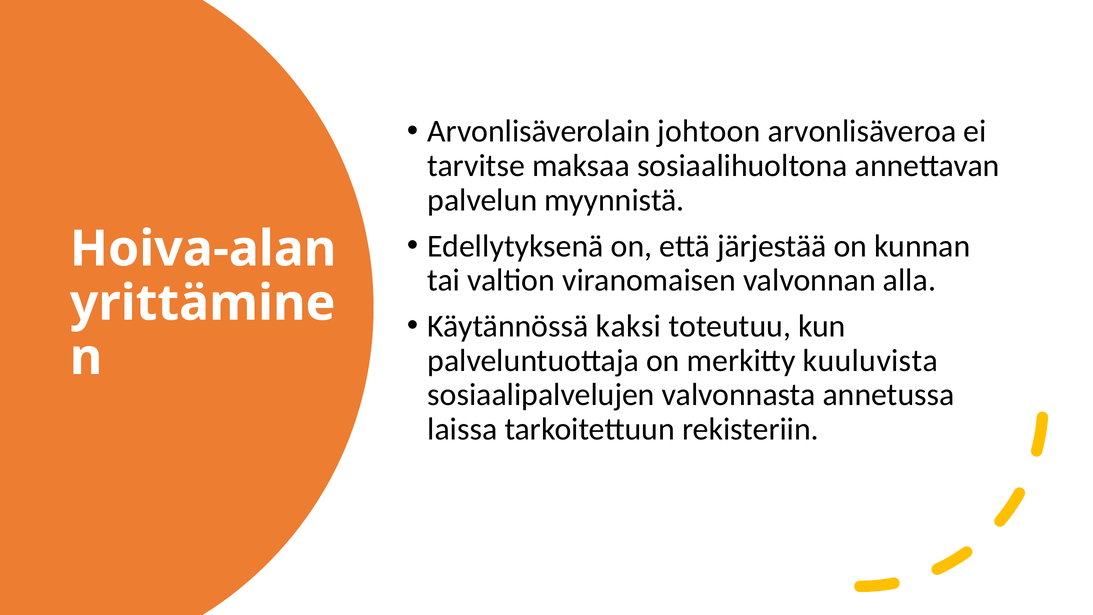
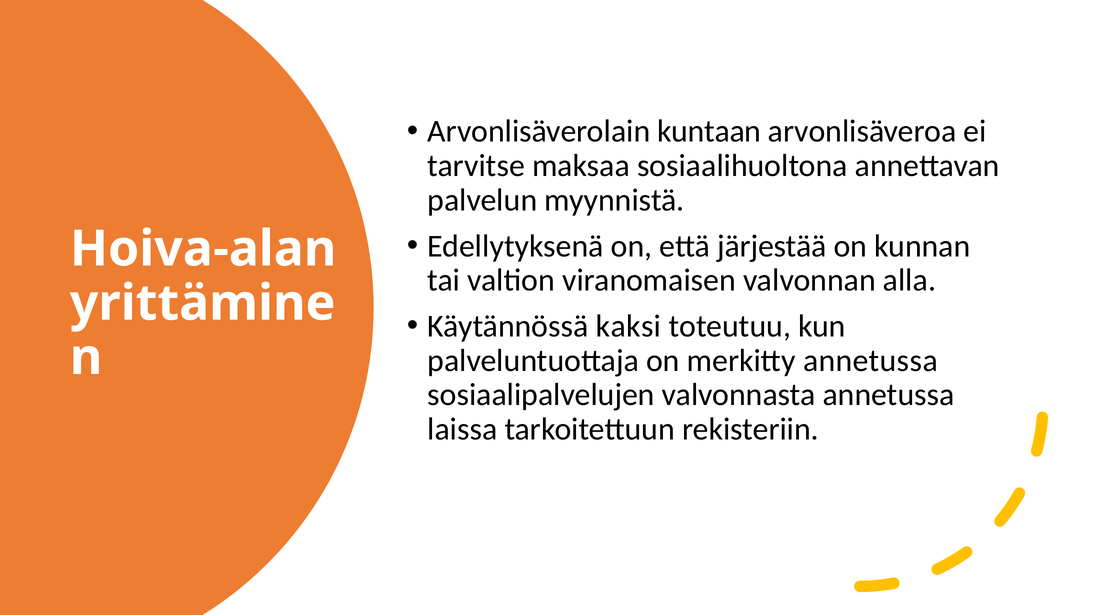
johtoon: johtoon -> kuntaan
merkitty kuuluvista: kuuluvista -> annetussa
